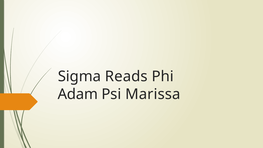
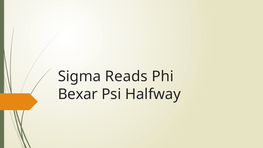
Adam: Adam -> Bexar
Marissa: Marissa -> Halfway
